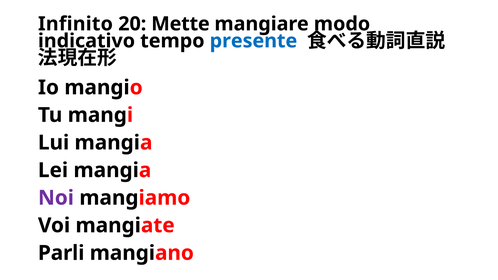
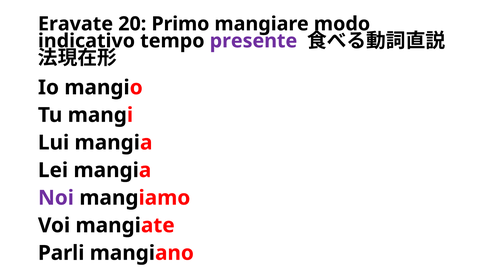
Infinito: Infinito -> Eravate
Mette: Mette -> Primo
presente colour: blue -> purple
